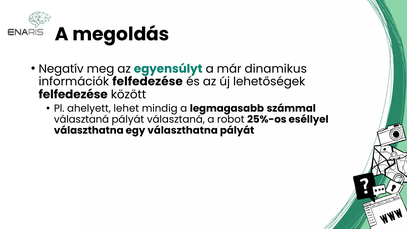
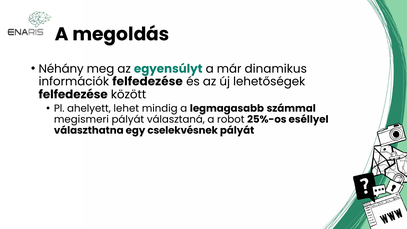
Negatív: Negatív -> Néhány
választaná at (81, 119): választaná -> megismeri
egy választhatna: választhatna -> cselekvésnek
